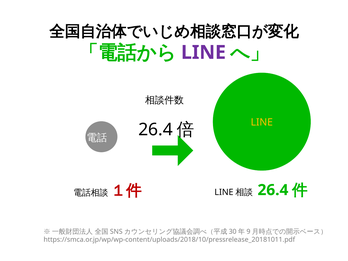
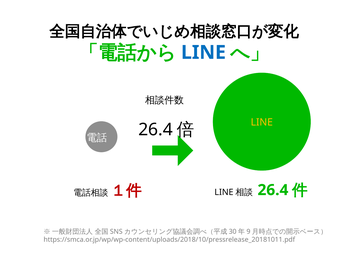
LINE at (203, 52) colour: purple -> blue
